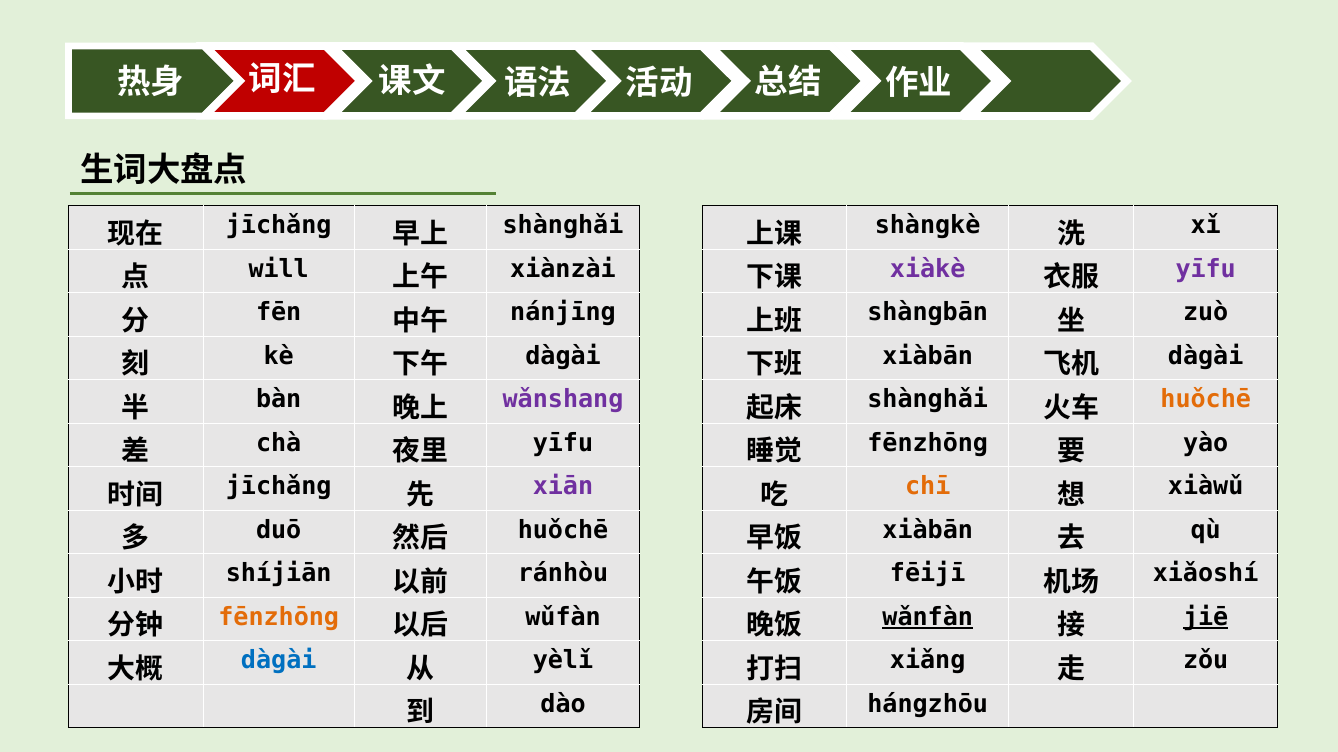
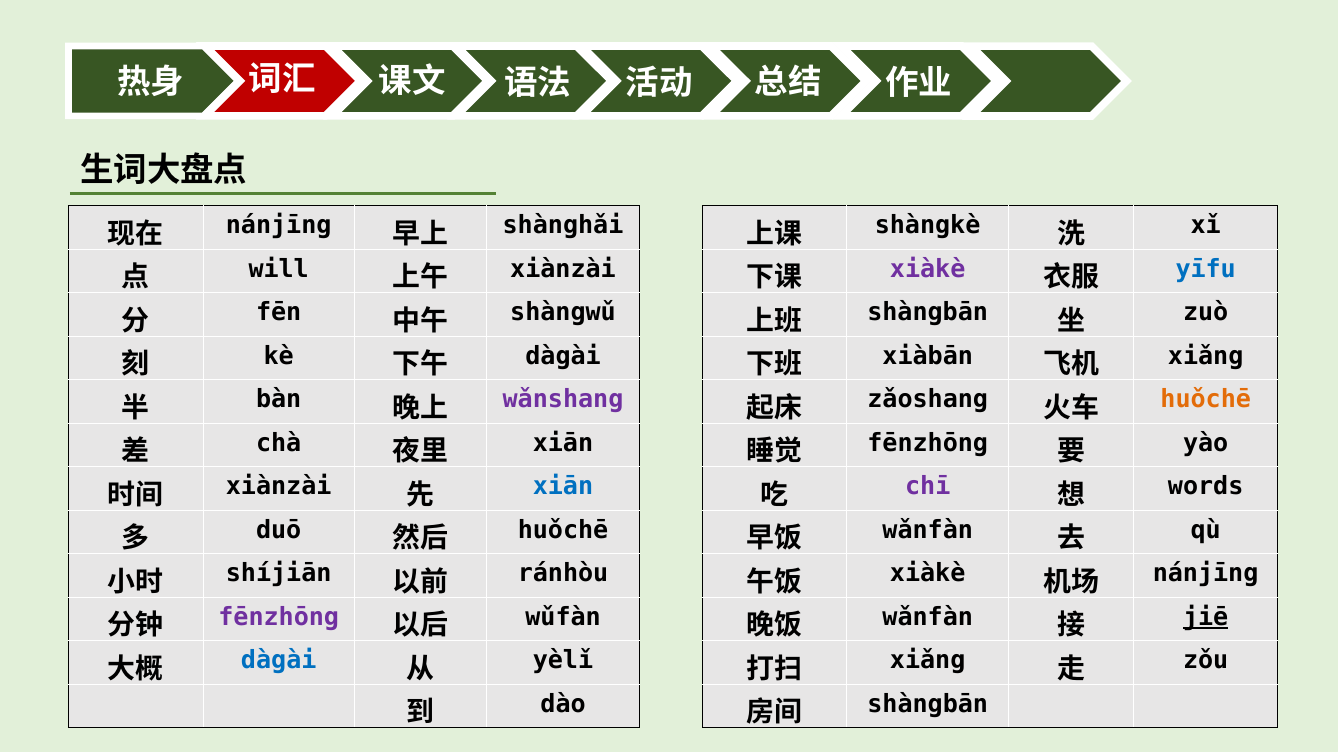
jīchǎng at (279, 226): jīchǎng -> nánjīng
yīfu at (1206, 269) colour: purple -> blue
nánjīng: nánjīng -> shàngwǔ
dàgài at (1206, 356): dàgài -> xiǎng
shànghǎi at (928, 400): shànghǎi -> zǎoshang
yīfu at (563, 443): yīfu -> xiān
jīchǎng at (279, 487): jīchǎng -> xiànzài
xiān at (563, 487) colour: purple -> blue
chī colour: orange -> purple
xiàwǔ: xiàwǔ -> words
xiàbān at (928, 531): xiàbān -> wǎnfàn
fēijī at (928, 574): fēijī -> xiàkè
xiǎoshí at (1206, 574): xiǎoshí -> nánjīng
fēnzhōng at (279, 618) colour: orange -> purple
wǎnfàn at (928, 618) underline: present -> none
hángzhōu at (928, 705): hángzhōu -> shàngbān
